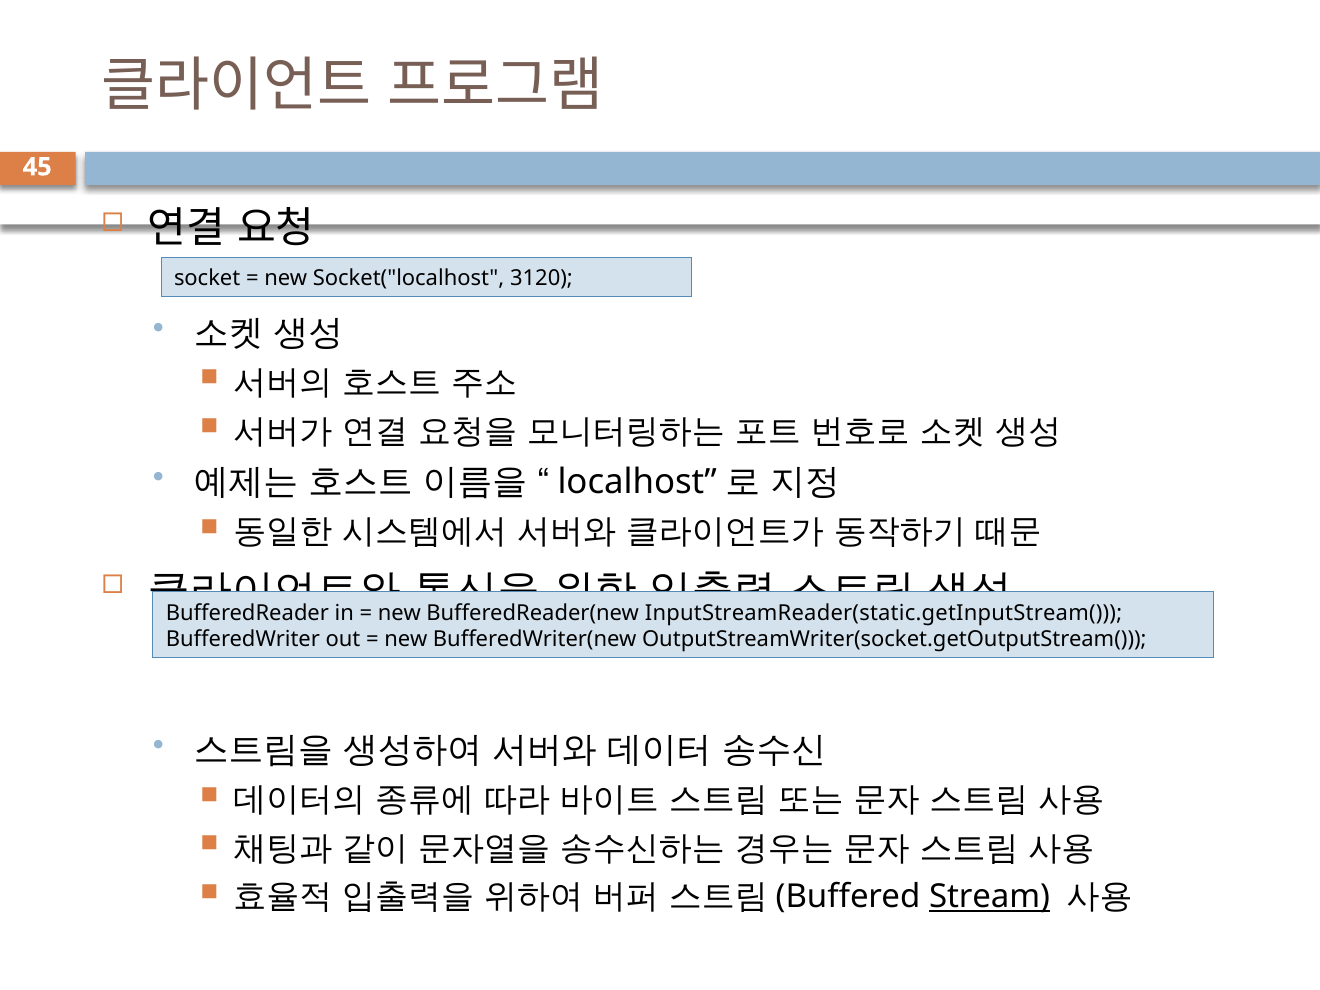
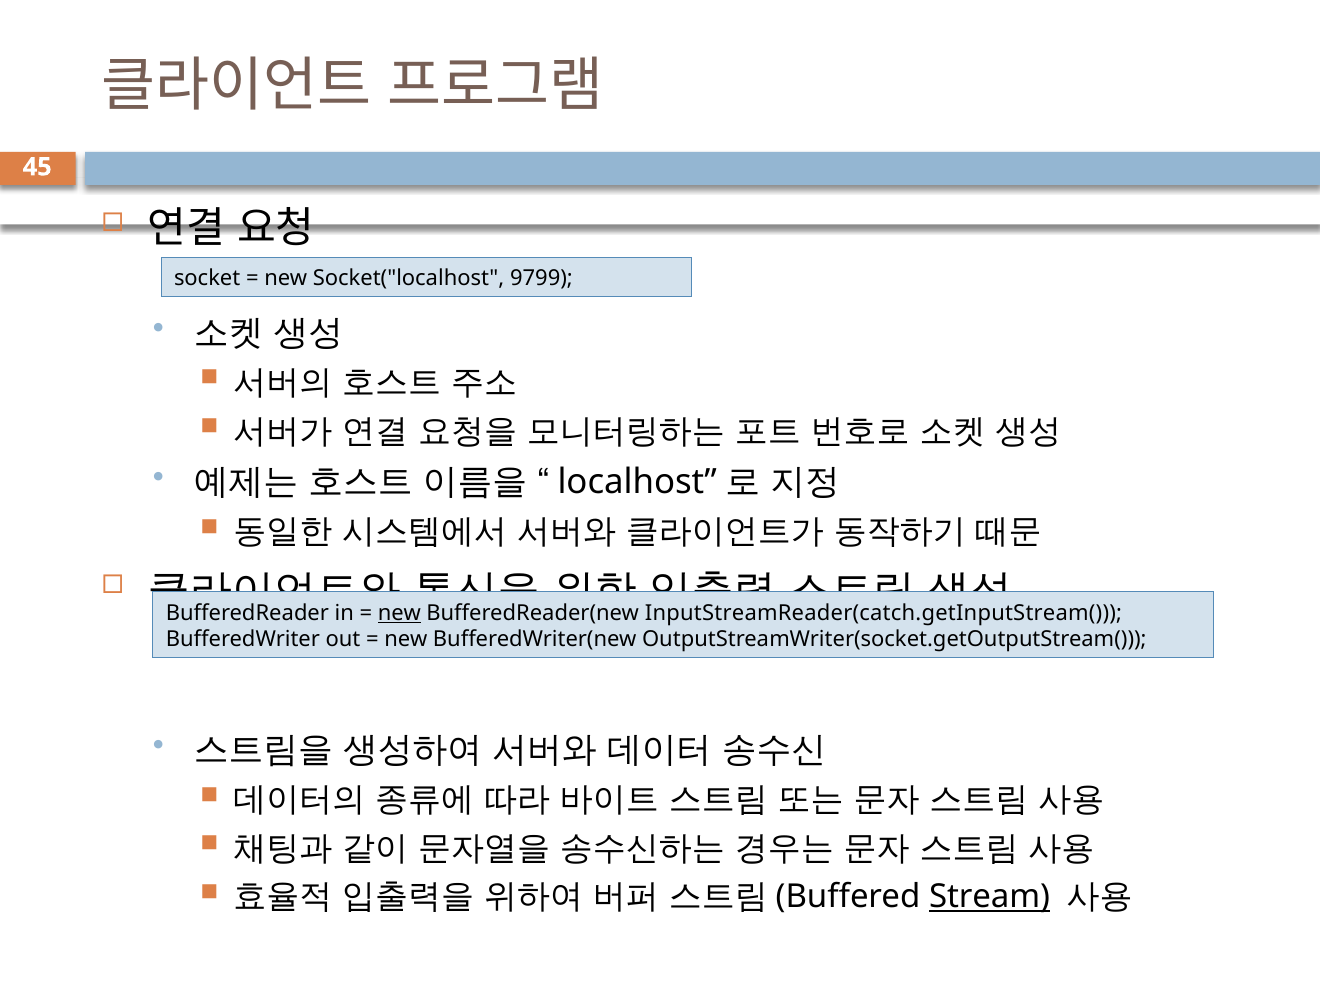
3120: 3120 -> 9799
new at (399, 613) underline: none -> present
InputStreamReader(static.getInputStream(: InputStreamReader(static.getInputStream( -> InputStreamReader(catch.getInputStream(
